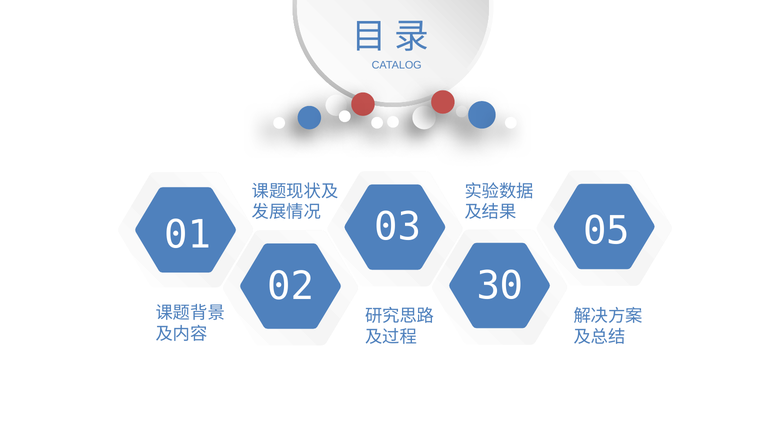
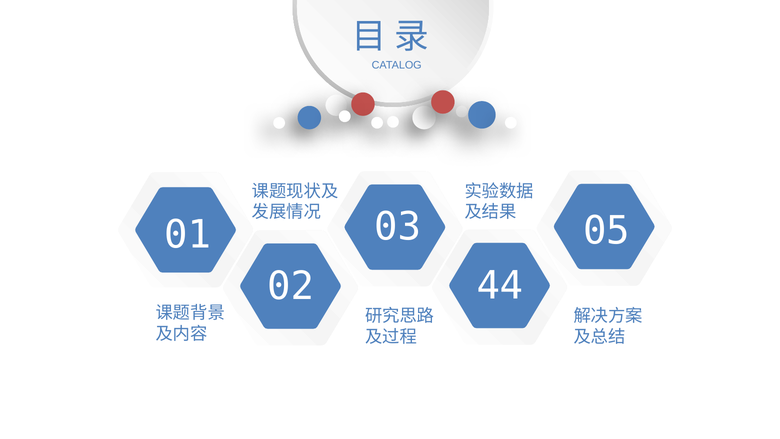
30: 30 -> 44
